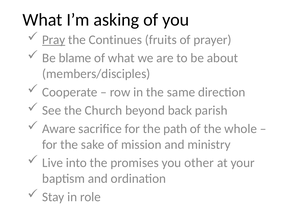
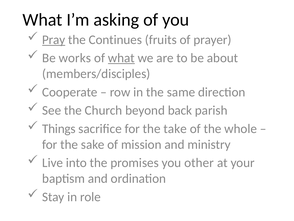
blame: blame -> works
what at (121, 58) underline: none -> present
Aware: Aware -> Things
path: path -> take
